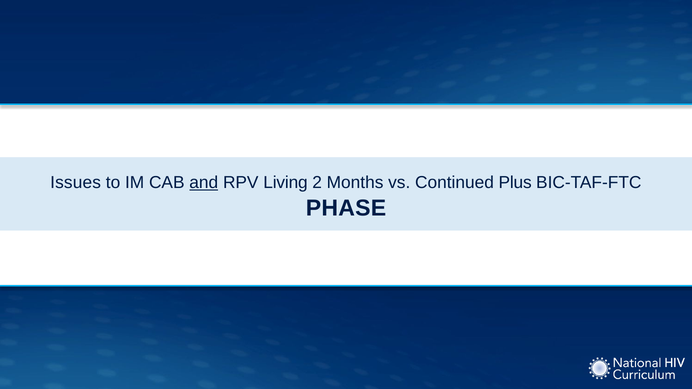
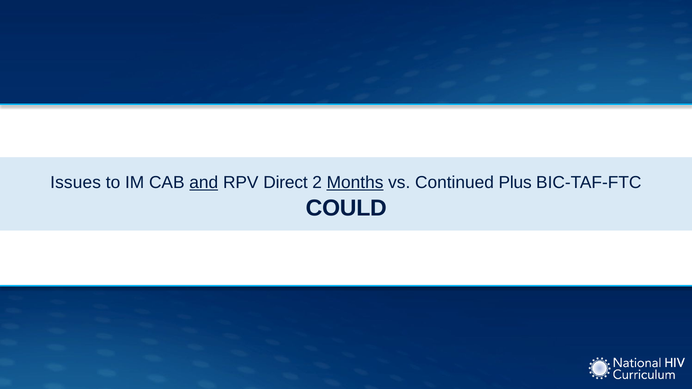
Living: Living -> Direct
Months underline: none -> present
PHASE: PHASE -> COULD
